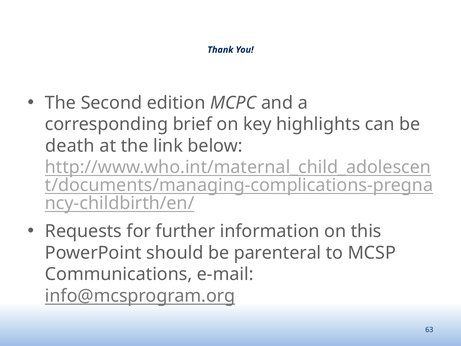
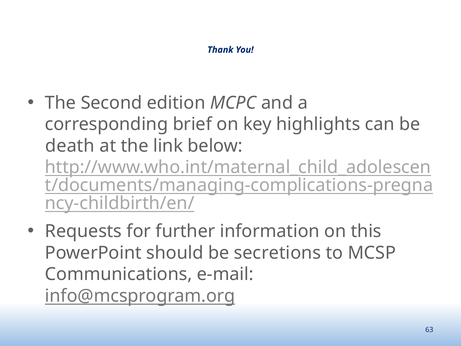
parenteral: parenteral -> secretions
